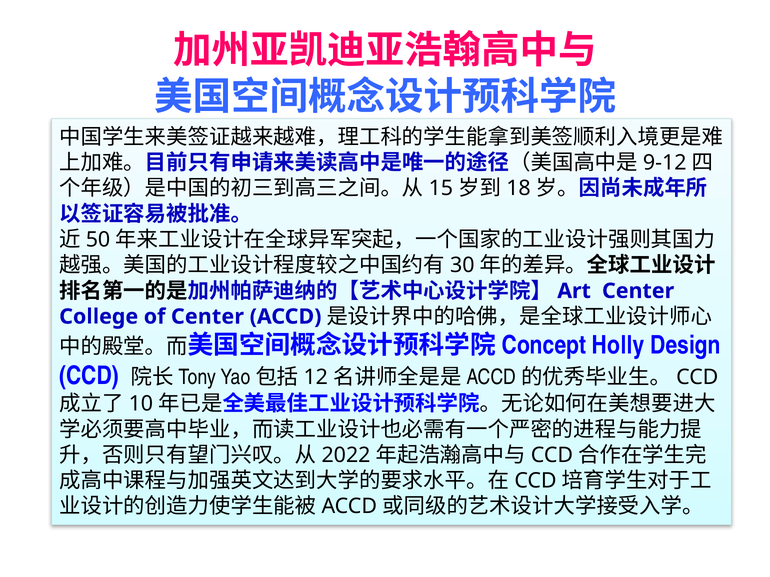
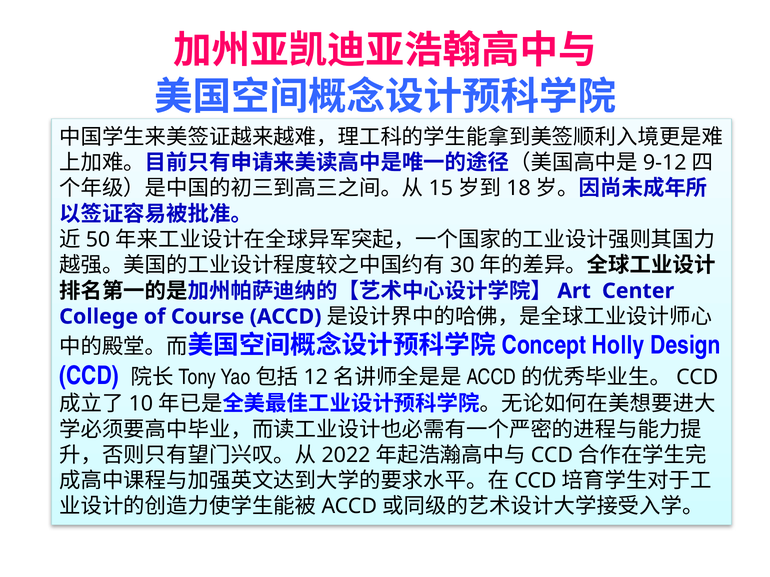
of Center: Center -> Course
